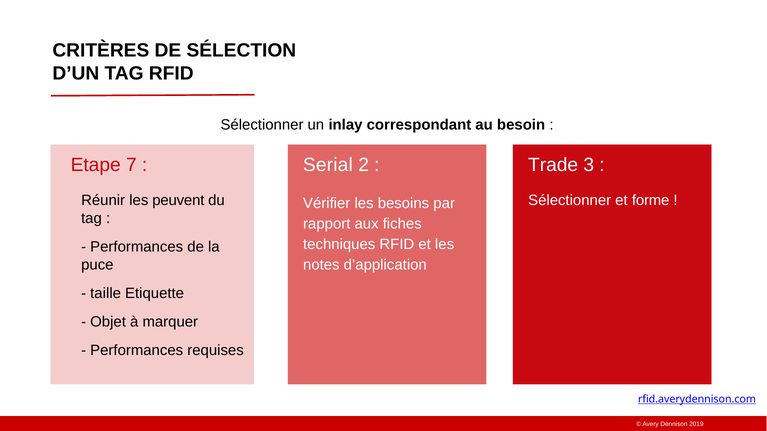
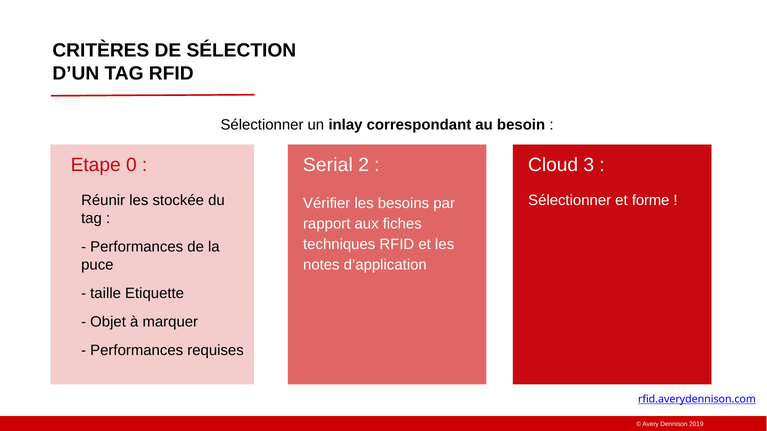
7: 7 -> 0
Trade: Trade -> Cloud
peuvent: peuvent -> stockée
